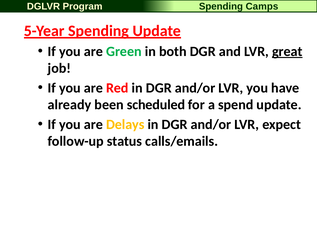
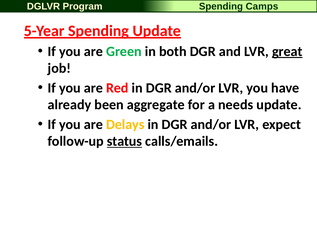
scheduled: scheduled -> aggregate
spend: spend -> needs
status underline: none -> present
